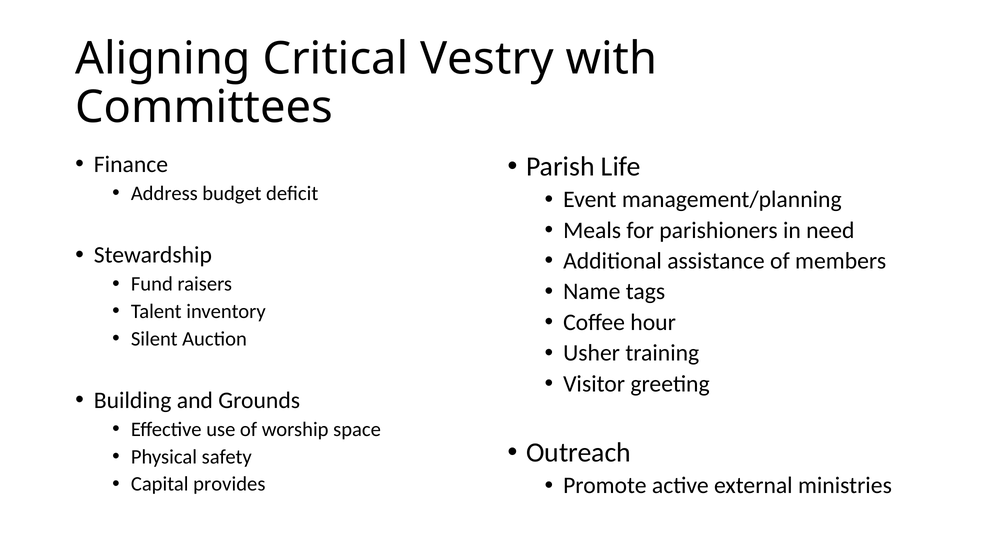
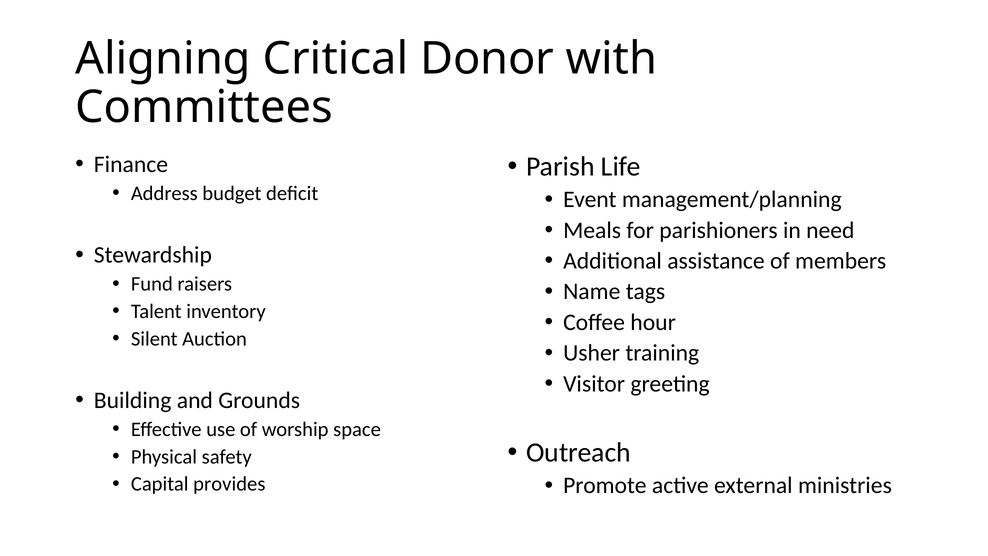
Vestry: Vestry -> Donor
